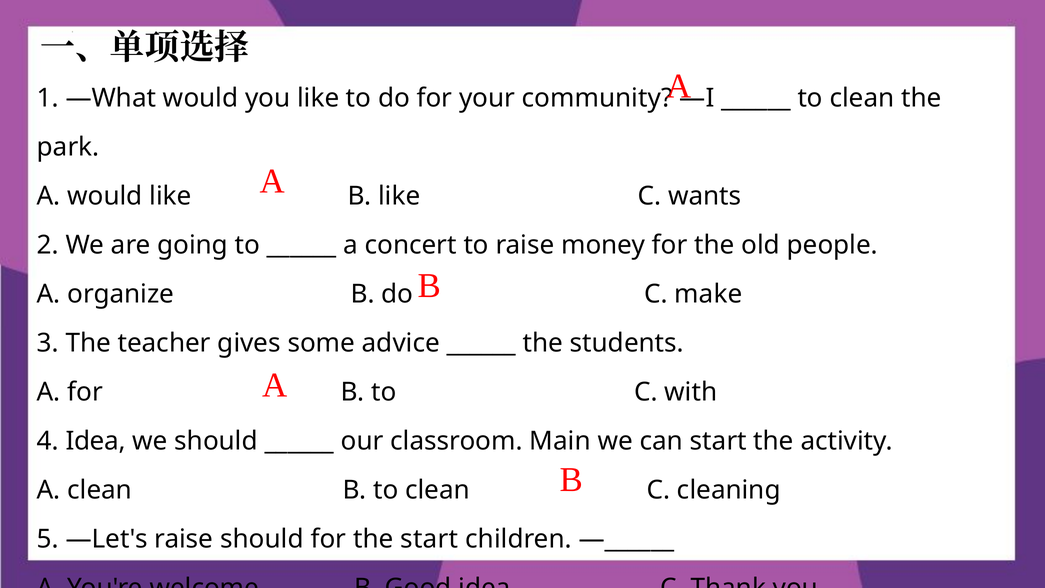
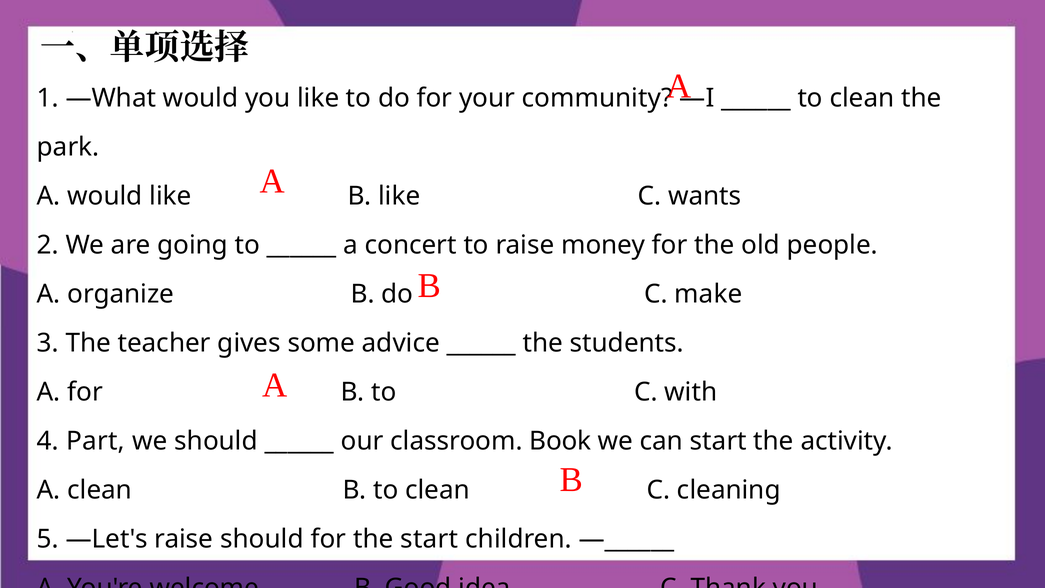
4 Idea: Idea -> Part
Main: Main -> Book
